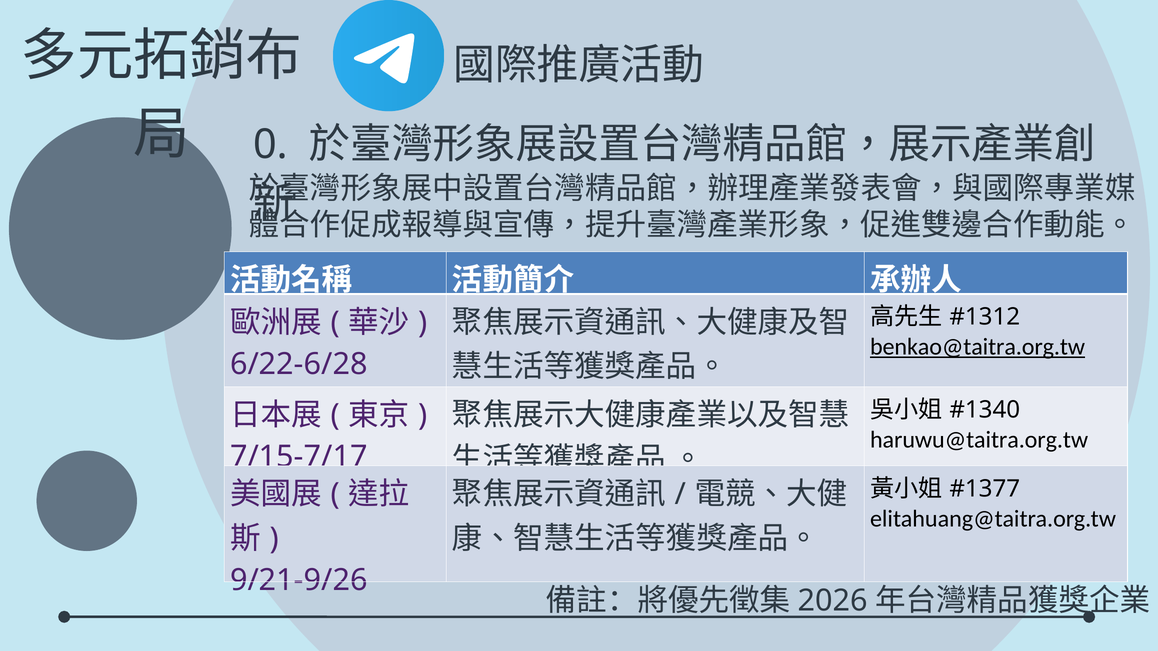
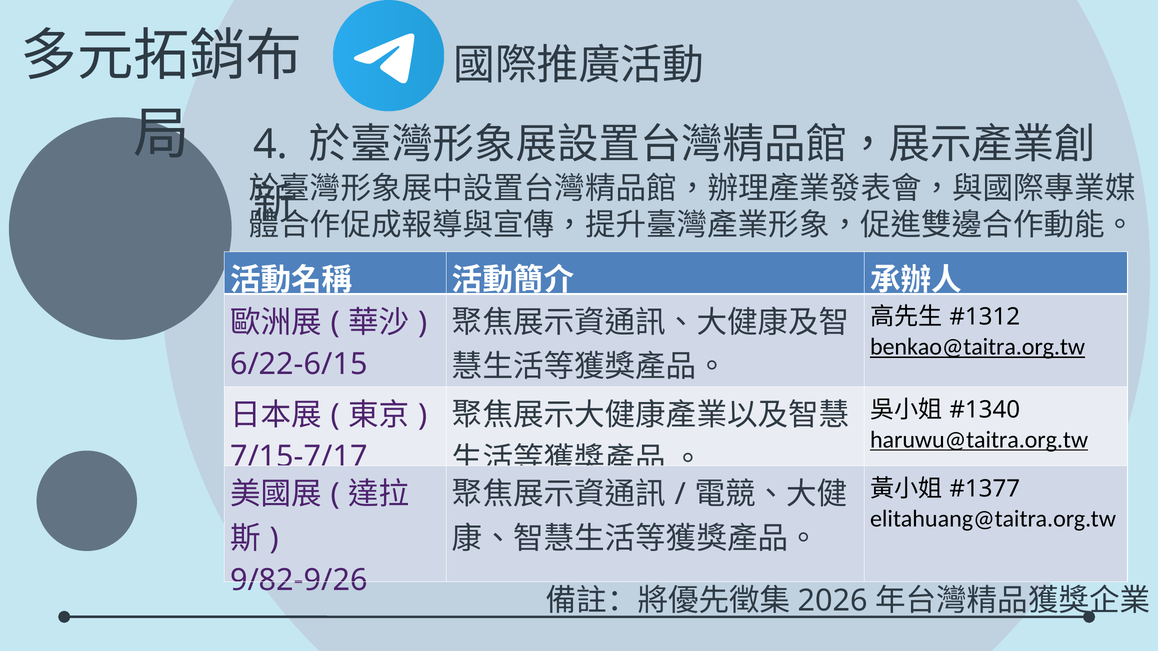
0: 0 -> 4
6/22-6/28: 6/22-6/28 -> 6/22-6/15
haruwu@taitra.org.tw underline: none -> present
9/21-9/26: 9/21-9/26 -> 9/82-9/26
